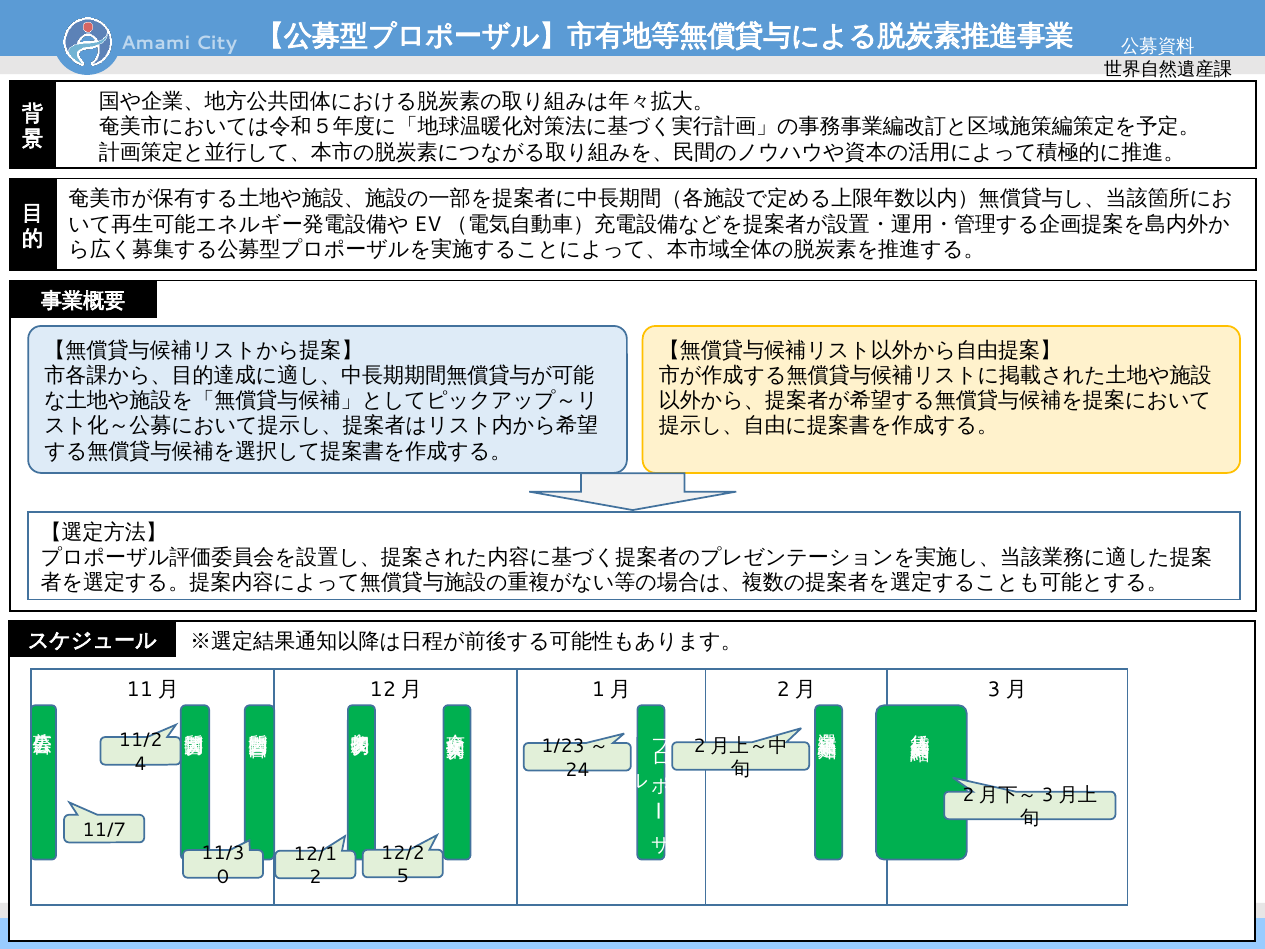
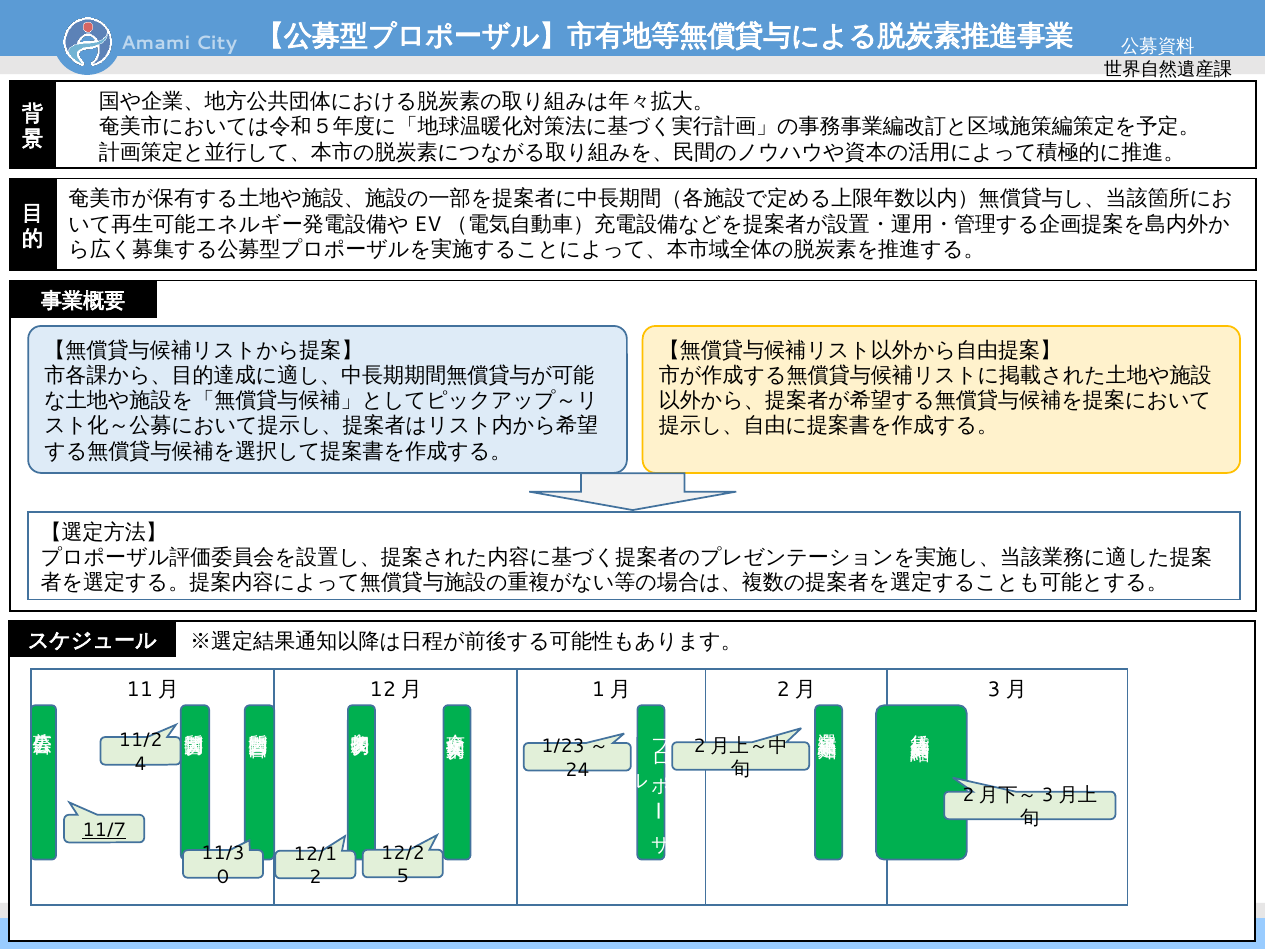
11/7 underline: none -> present
